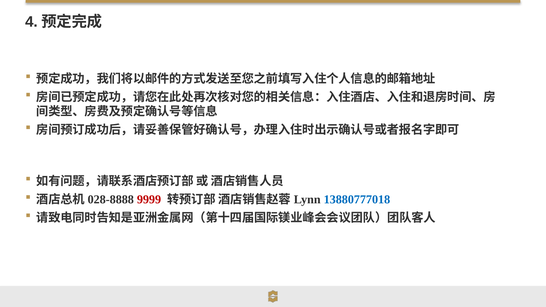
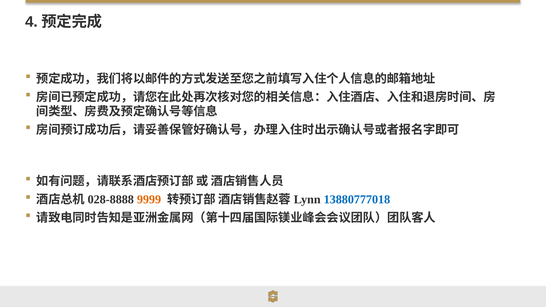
9999 colour: red -> orange
